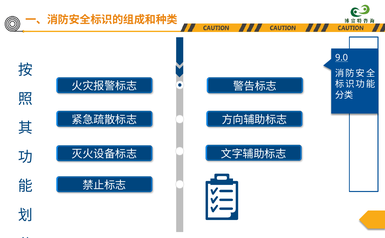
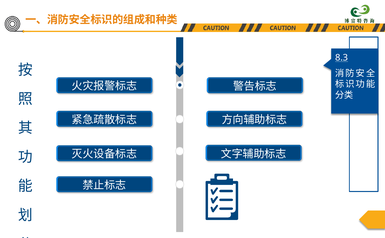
9.0: 9.0 -> 8.3
